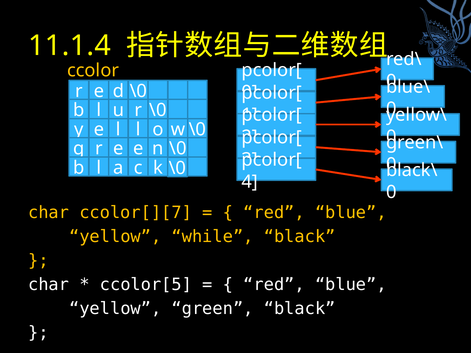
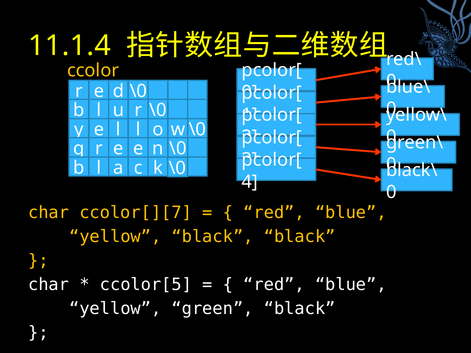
yellow while: while -> black
